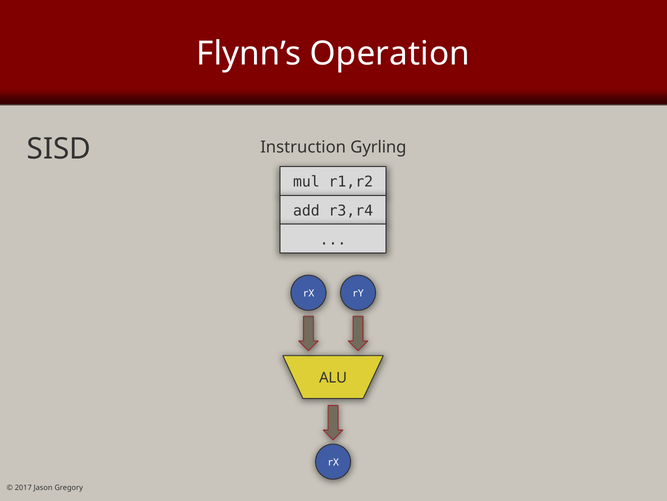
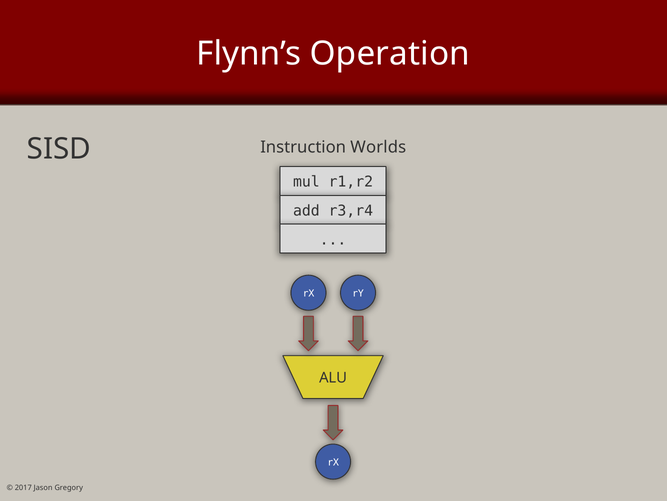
Gyrling: Gyrling -> Worlds
